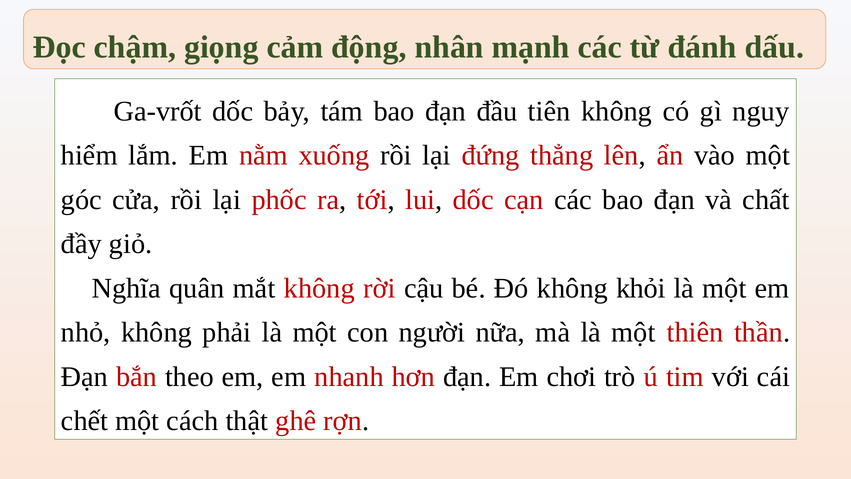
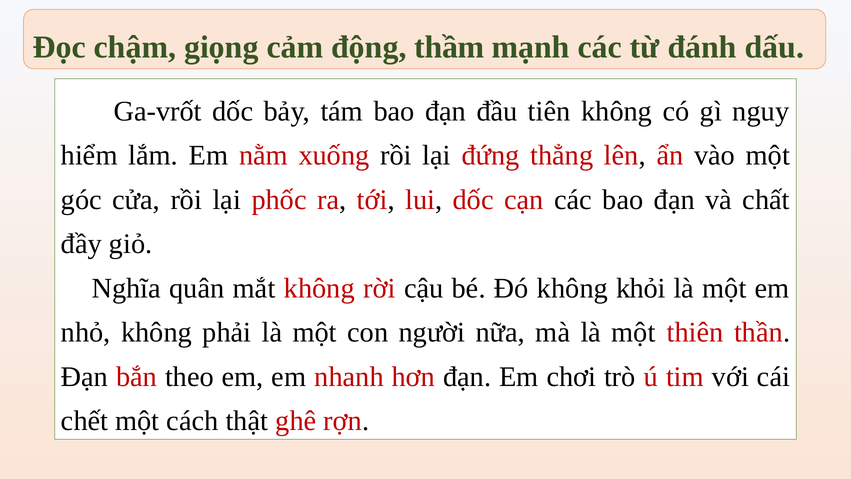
nhân: nhân -> thầm
